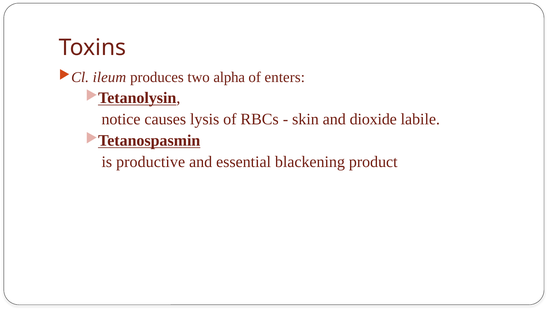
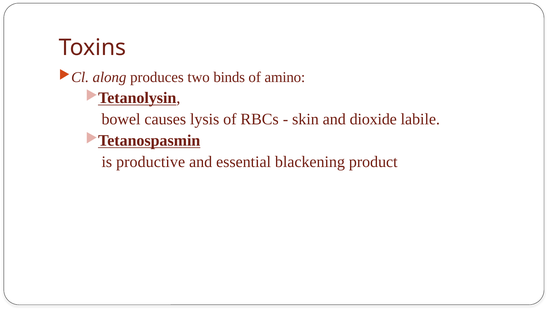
ileum: ileum -> along
alpha: alpha -> binds
enters: enters -> amino
notice: notice -> bowel
